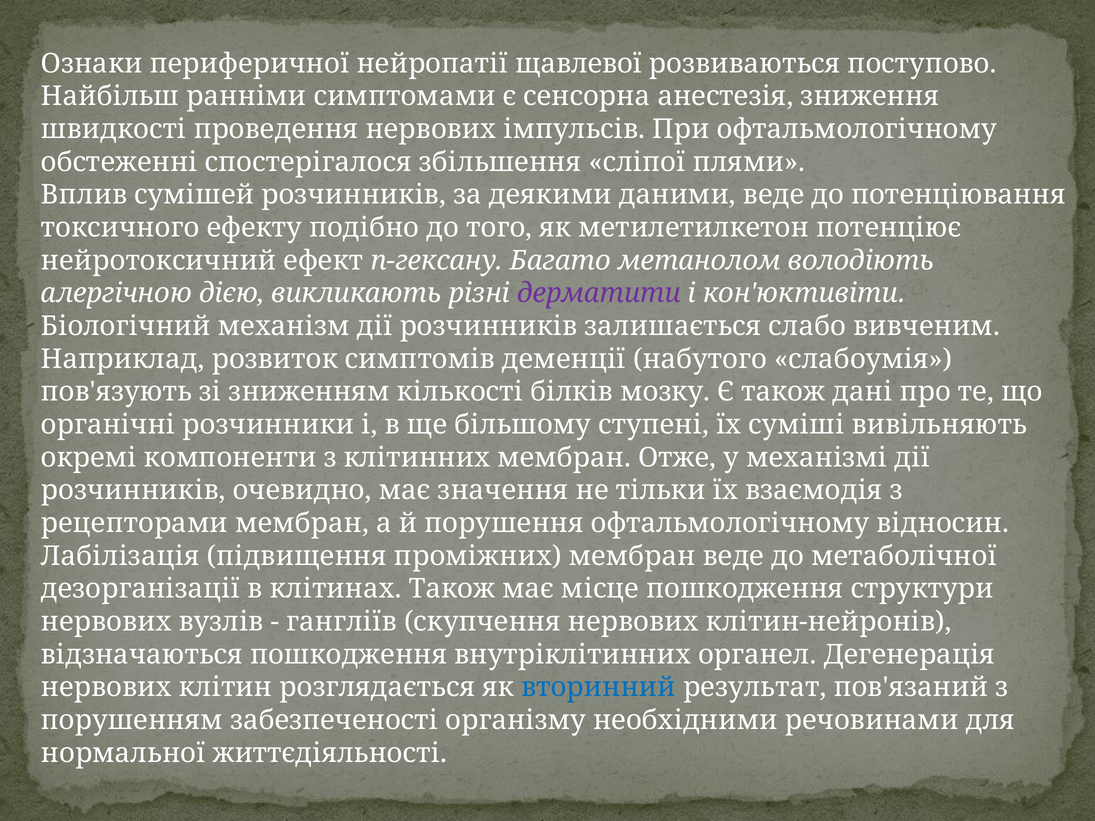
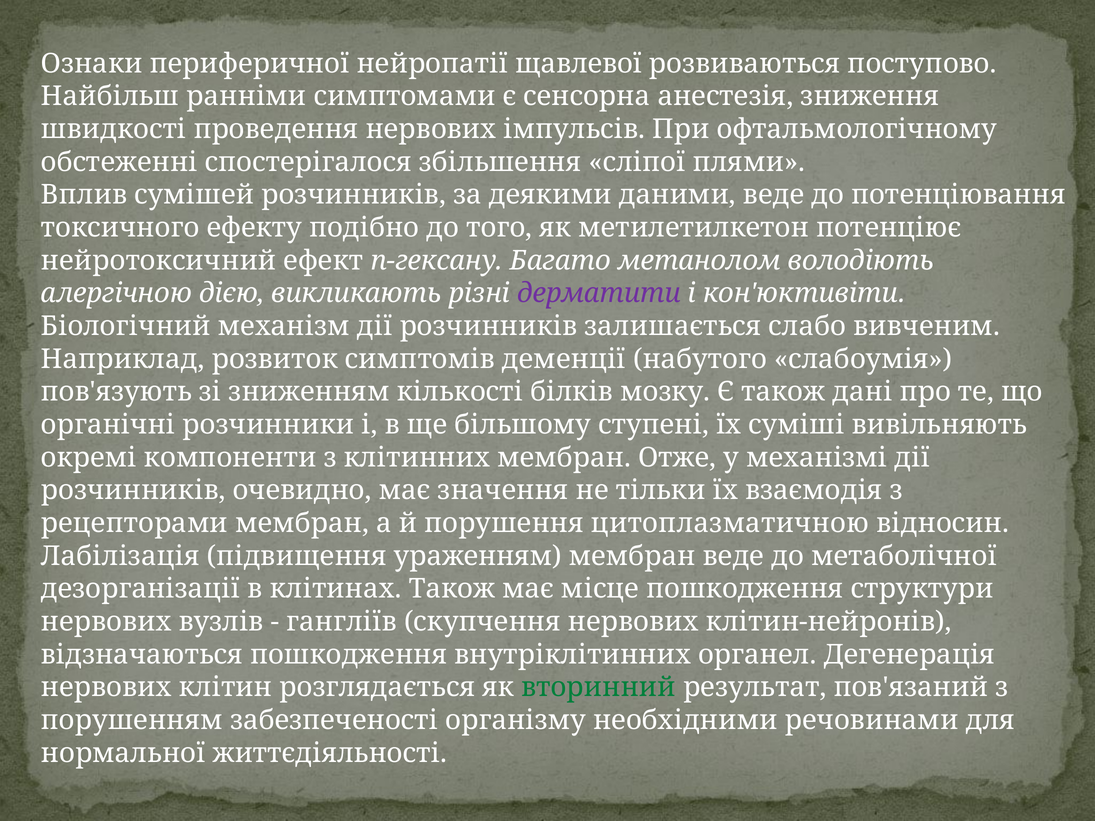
порушення офтальмологічному: офтальмологічному -> цитоплазматичною
проміжних: проміжних -> ураженням
вторинний colour: blue -> green
